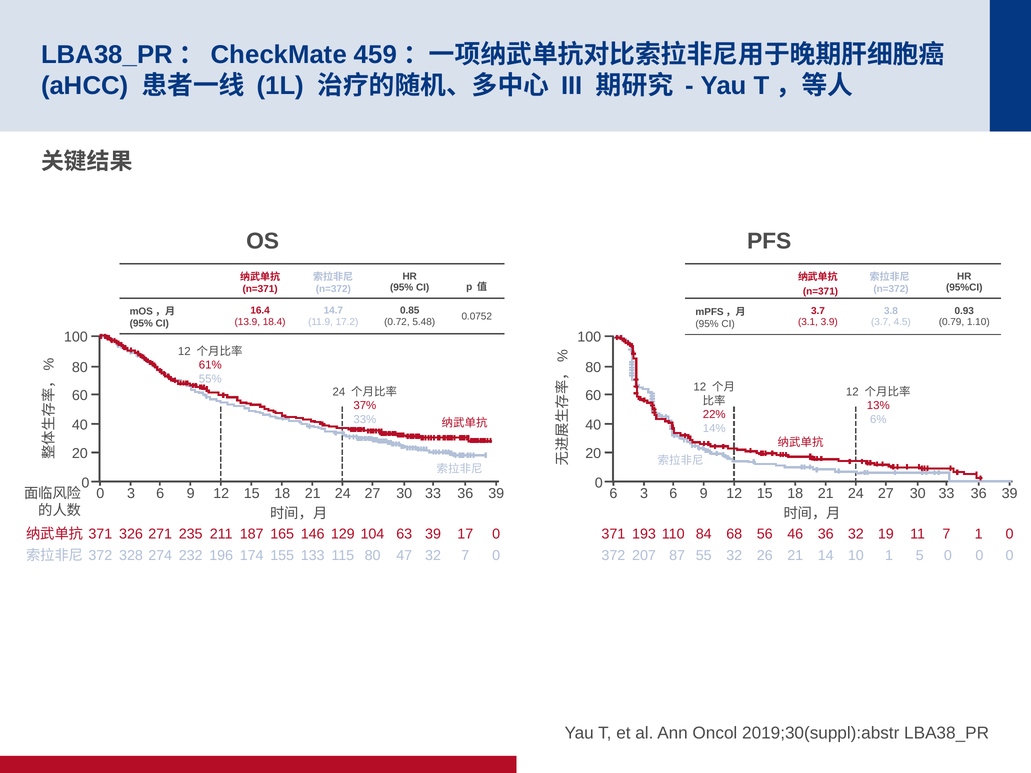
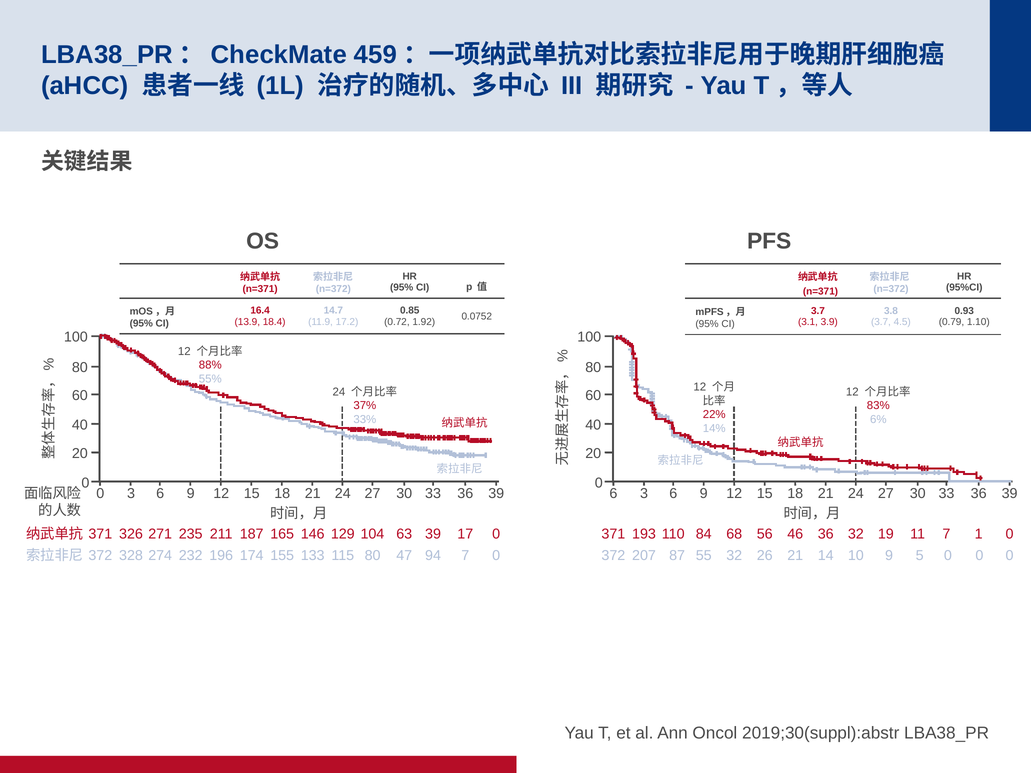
5.48: 5.48 -> 1.92
61%: 61% -> 88%
13%: 13% -> 83%
10 1: 1 -> 9
47 32: 32 -> 94
